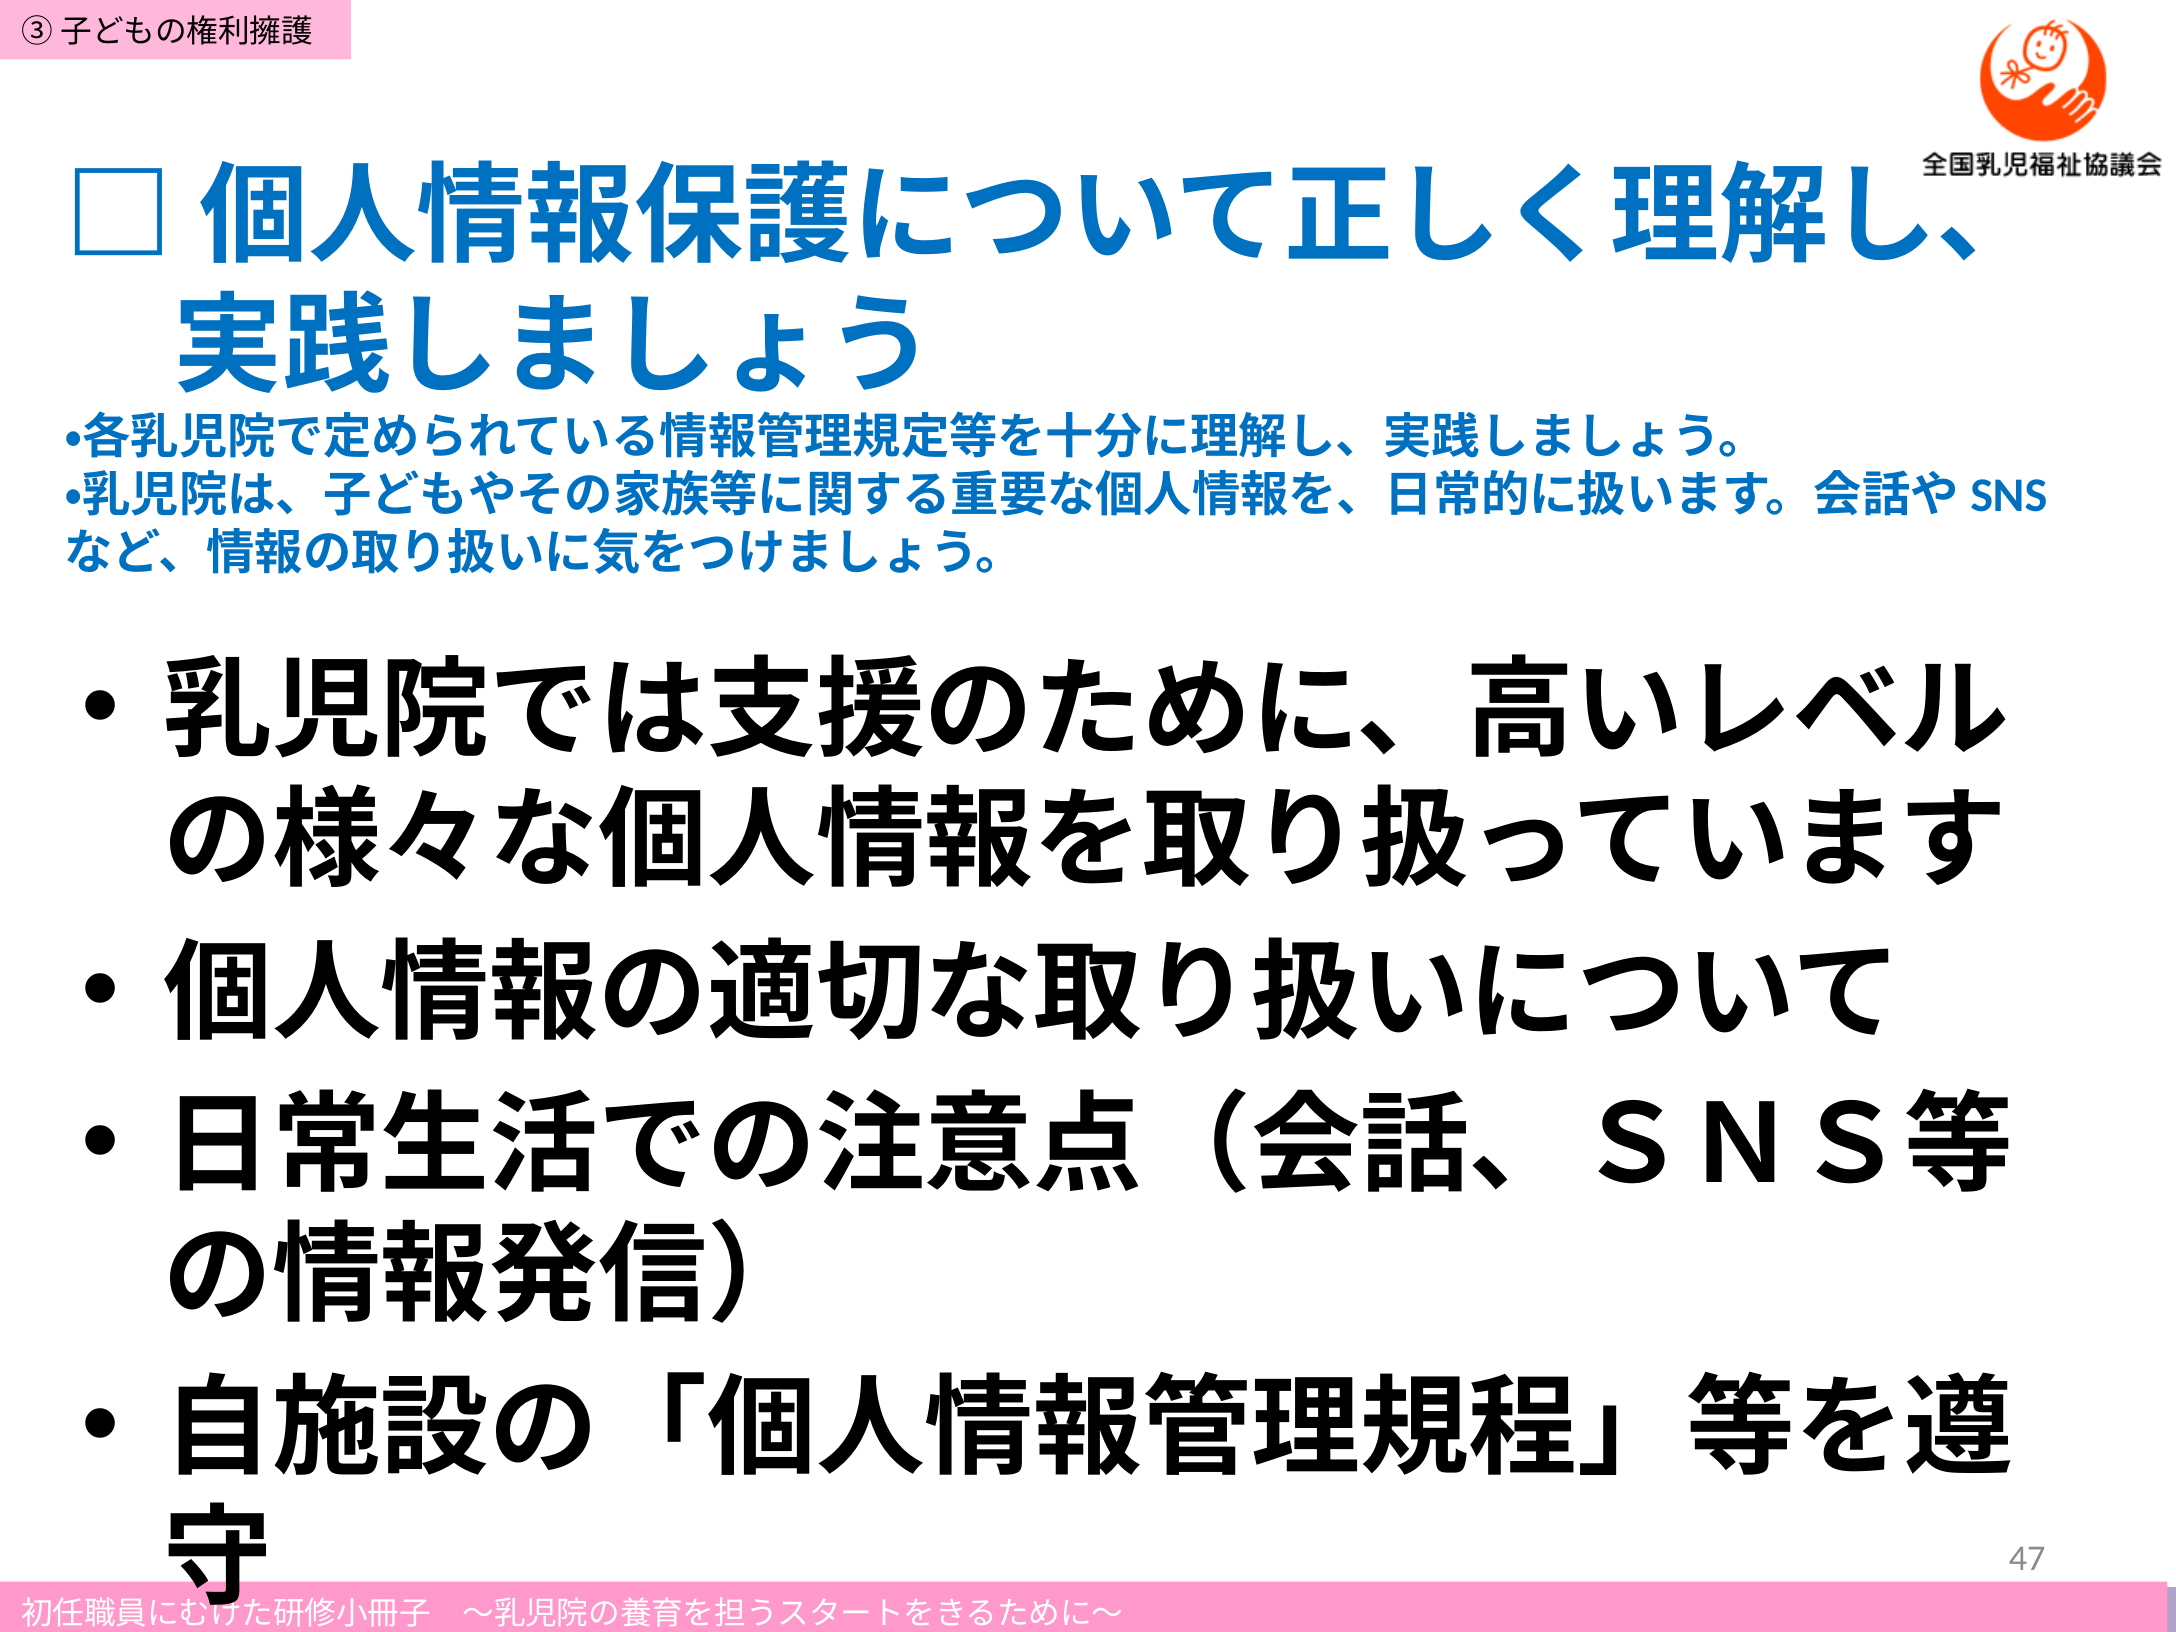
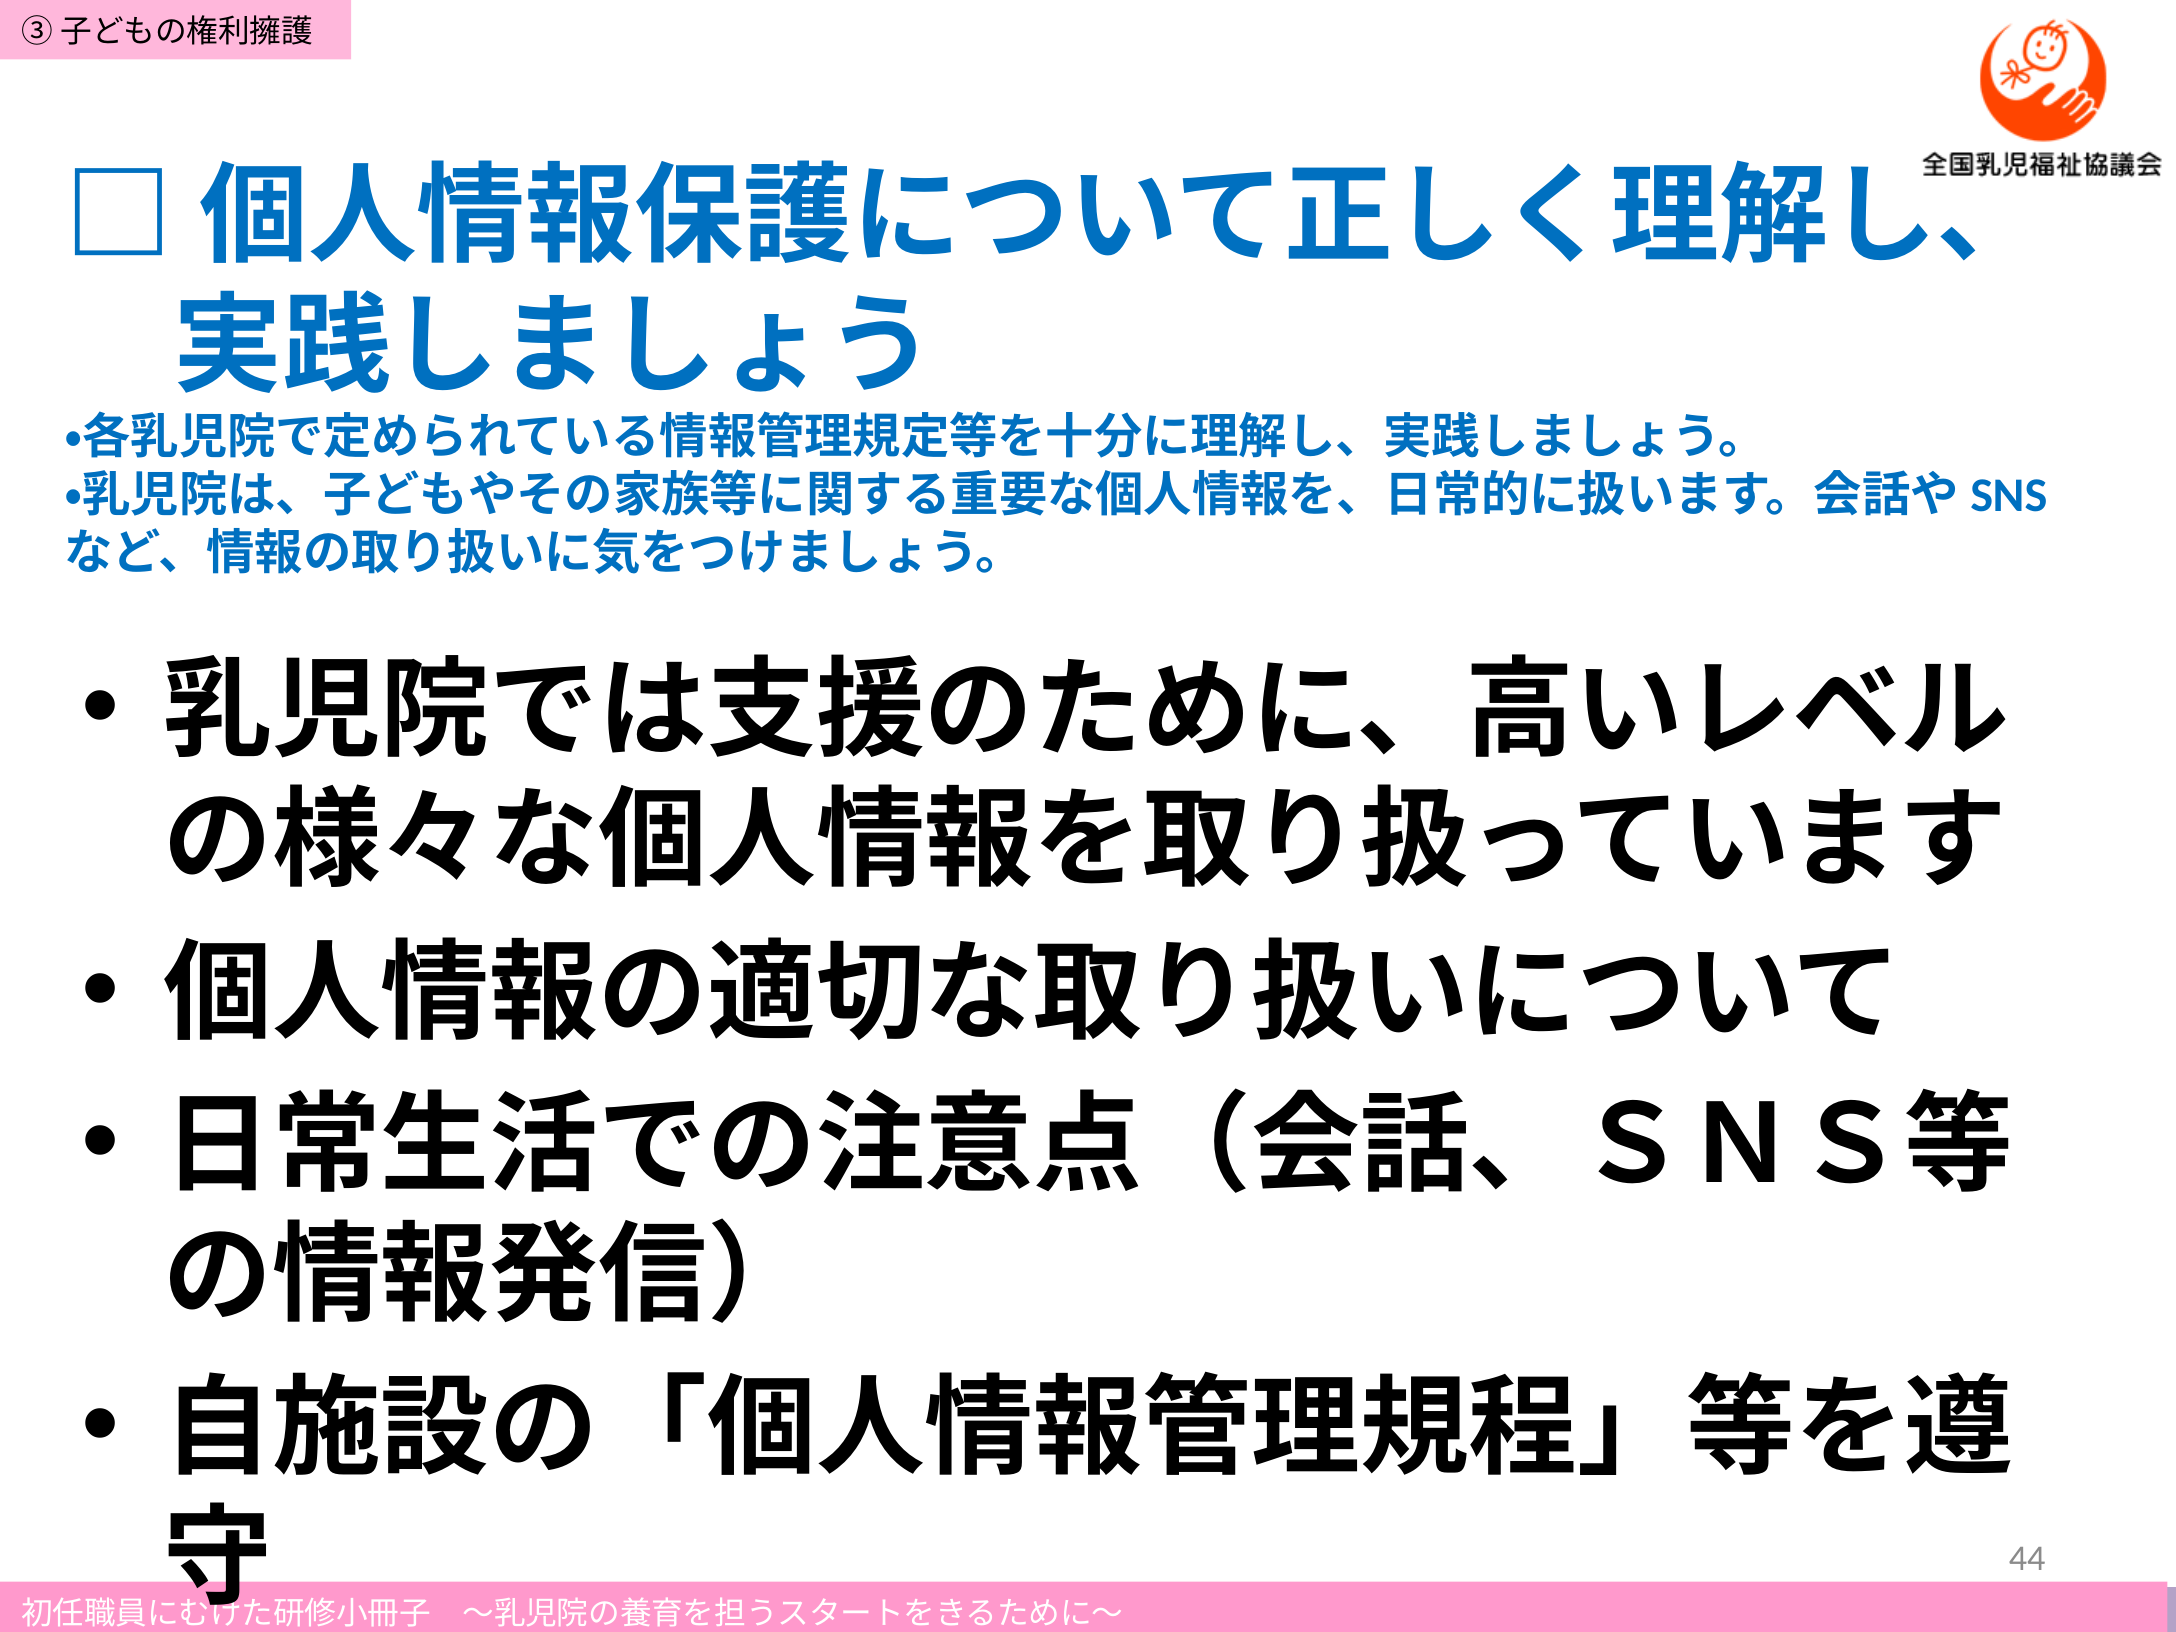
47: 47 -> 44
